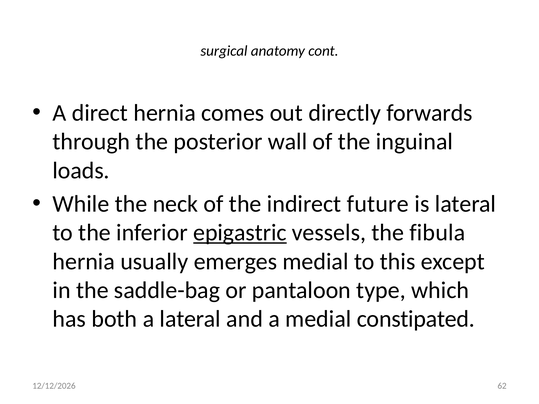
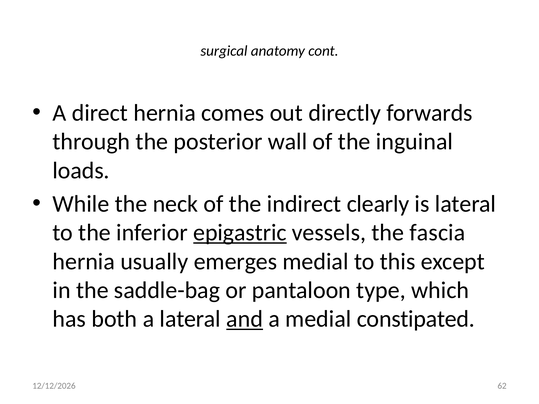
future: future -> clearly
fibula: fibula -> fascia
and underline: none -> present
